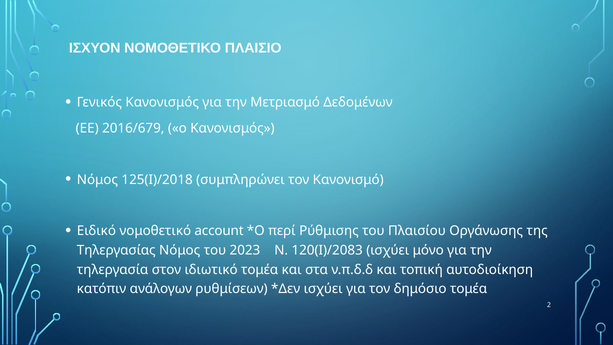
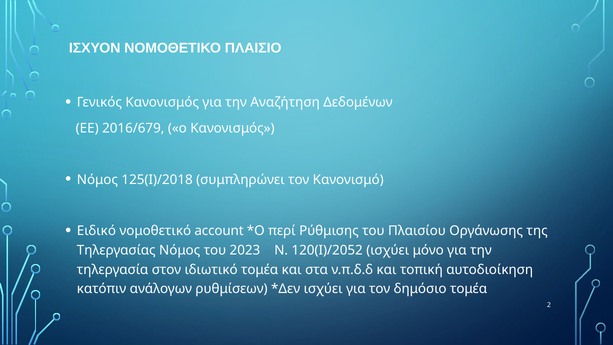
Μετριασμό: Μετριασμό -> Αναζήτηση
120(Ι)/2083: 120(Ι)/2083 -> 120(Ι)/2052
